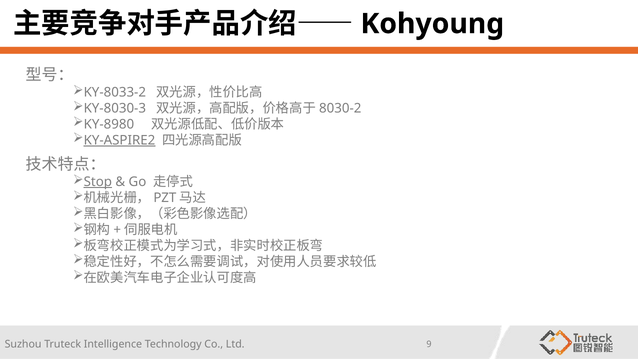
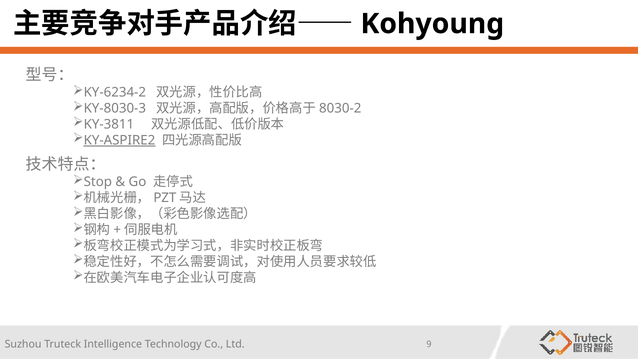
KY-8033-2: KY-8033-2 -> KY-6234-2
KY-8980: KY-8980 -> KY-3811
Stop underline: present -> none
